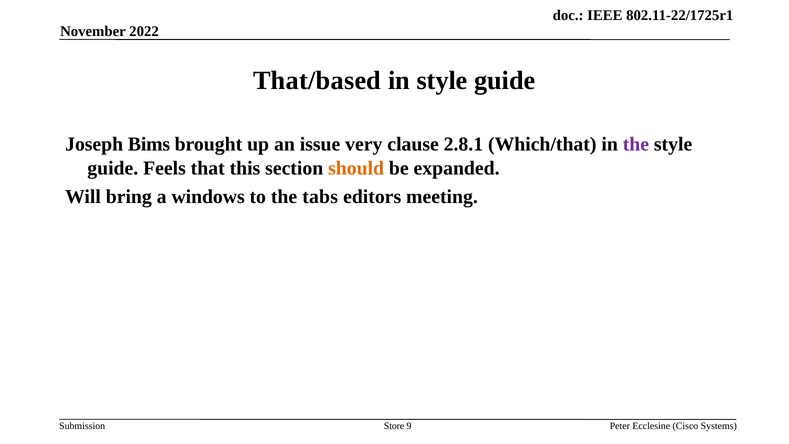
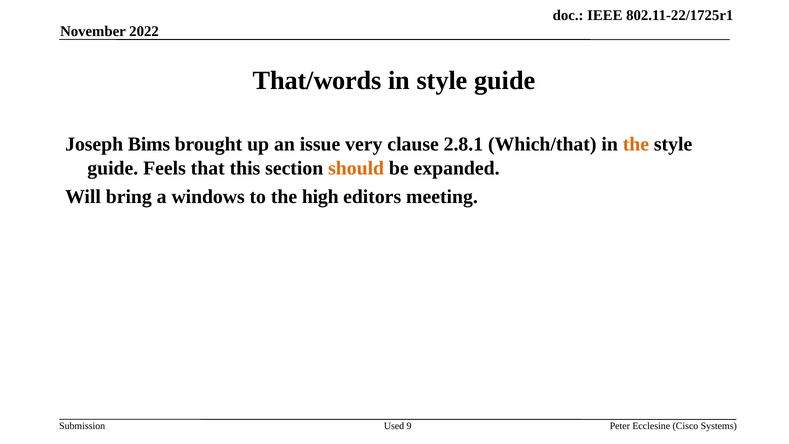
That/based: That/based -> That/words
the at (636, 144) colour: purple -> orange
tabs: tabs -> high
Store: Store -> Used
